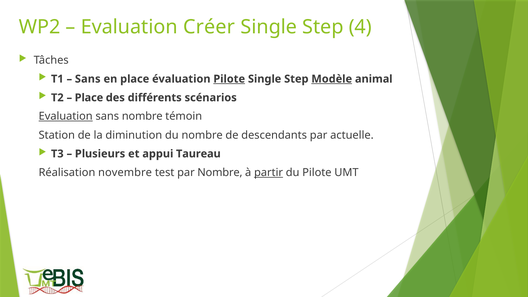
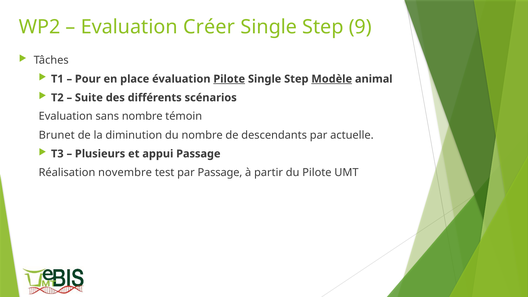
4: 4 -> 9
Sans at (88, 79): Sans -> Pour
Place at (89, 98): Place -> Suite
Evaluation at (66, 116) underline: present -> none
Station: Station -> Brunet
appui Taureau: Taureau -> Passage
par Nombre: Nombre -> Passage
partir underline: present -> none
